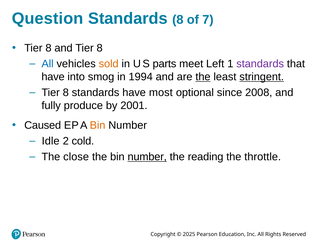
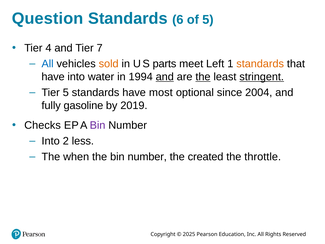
Standards 8: 8 -> 6
of 7: 7 -> 5
8 at (48, 48): 8 -> 4
and Tier 8: 8 -> 7
standards at (260, 64) colour: purple -> orange
smog: smog -> water
and at (165, 77) underline: none -> present
8 at (66, 92): 8 -> 5
2008: 2008 -> 2004
produce: produce -> gasoline
2001: 2001 -> 2019
Caused: Caused -> Checks
Bin at (98, 125) colour: orange -> purple
Idle at (51, 141): Idle -> Into
cold: cold -> less
close: close -> when
number at (147, 157) underline: present -> none
reading: reading -> created
